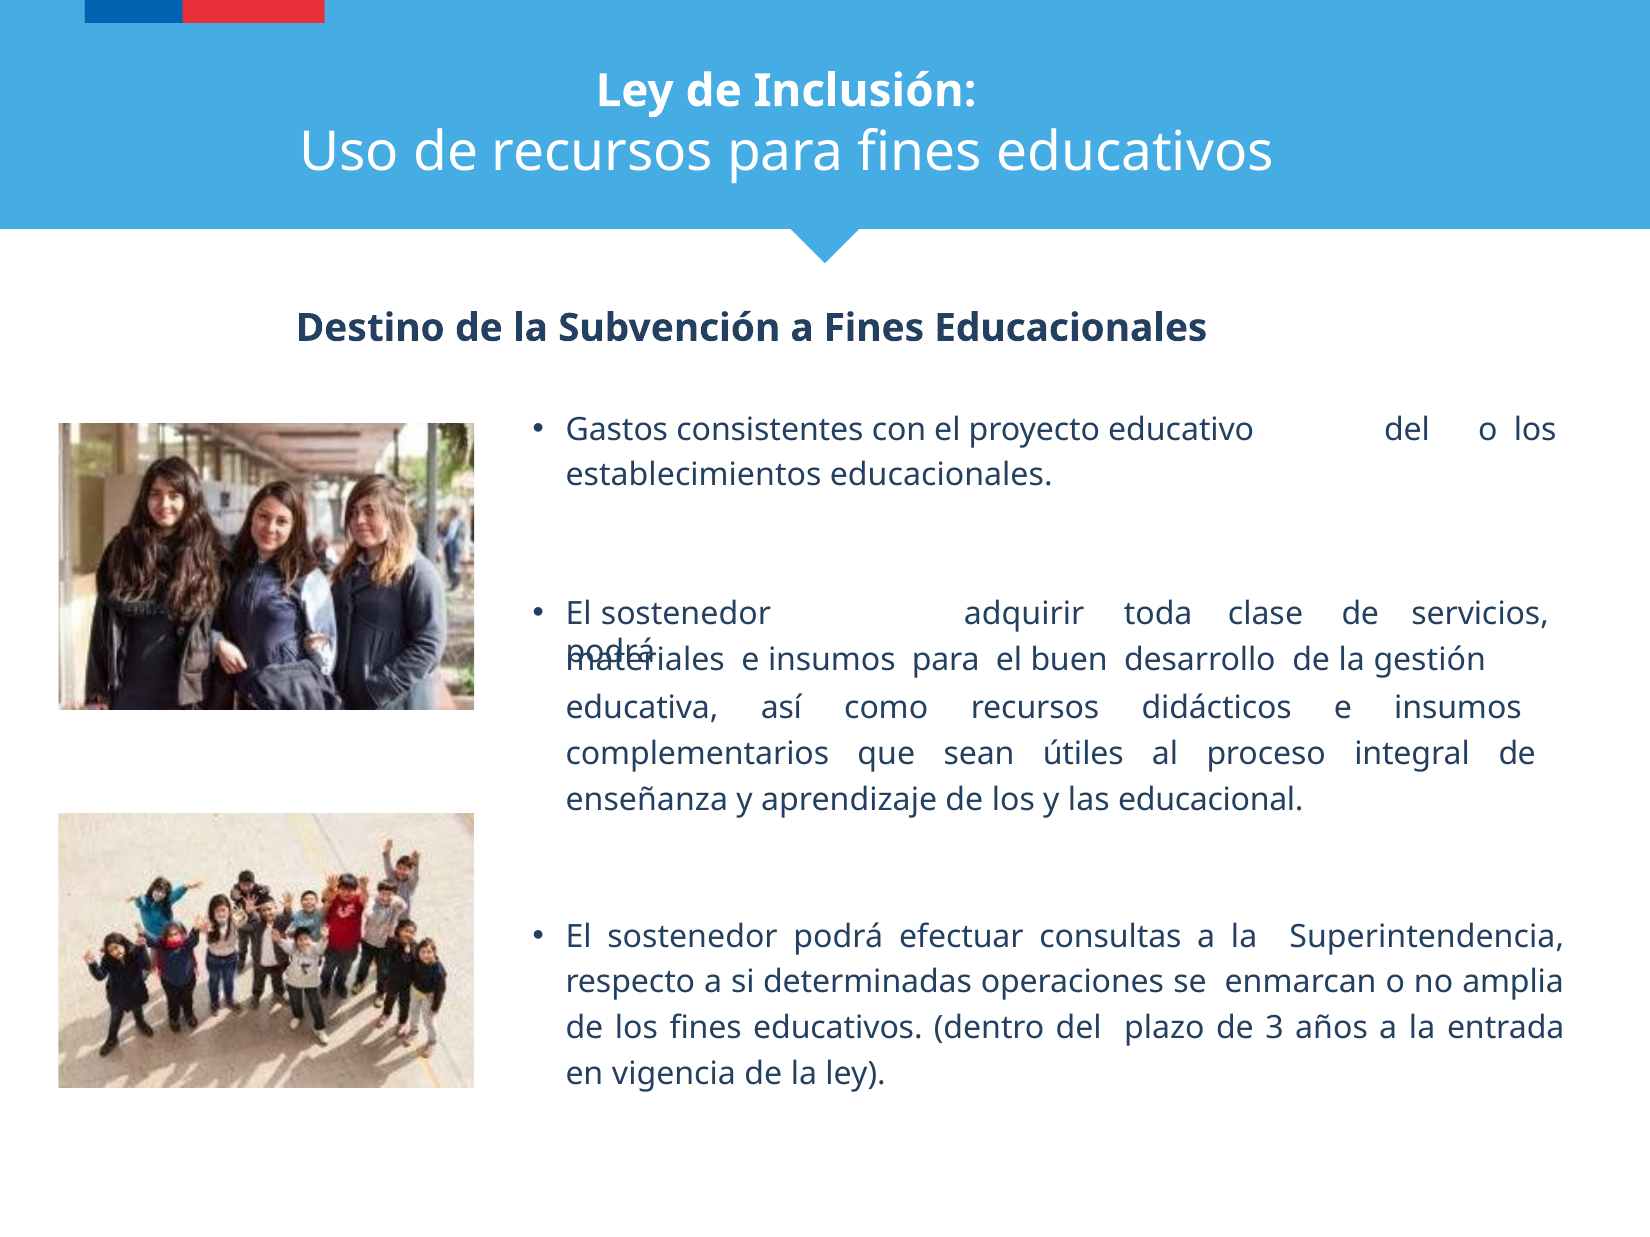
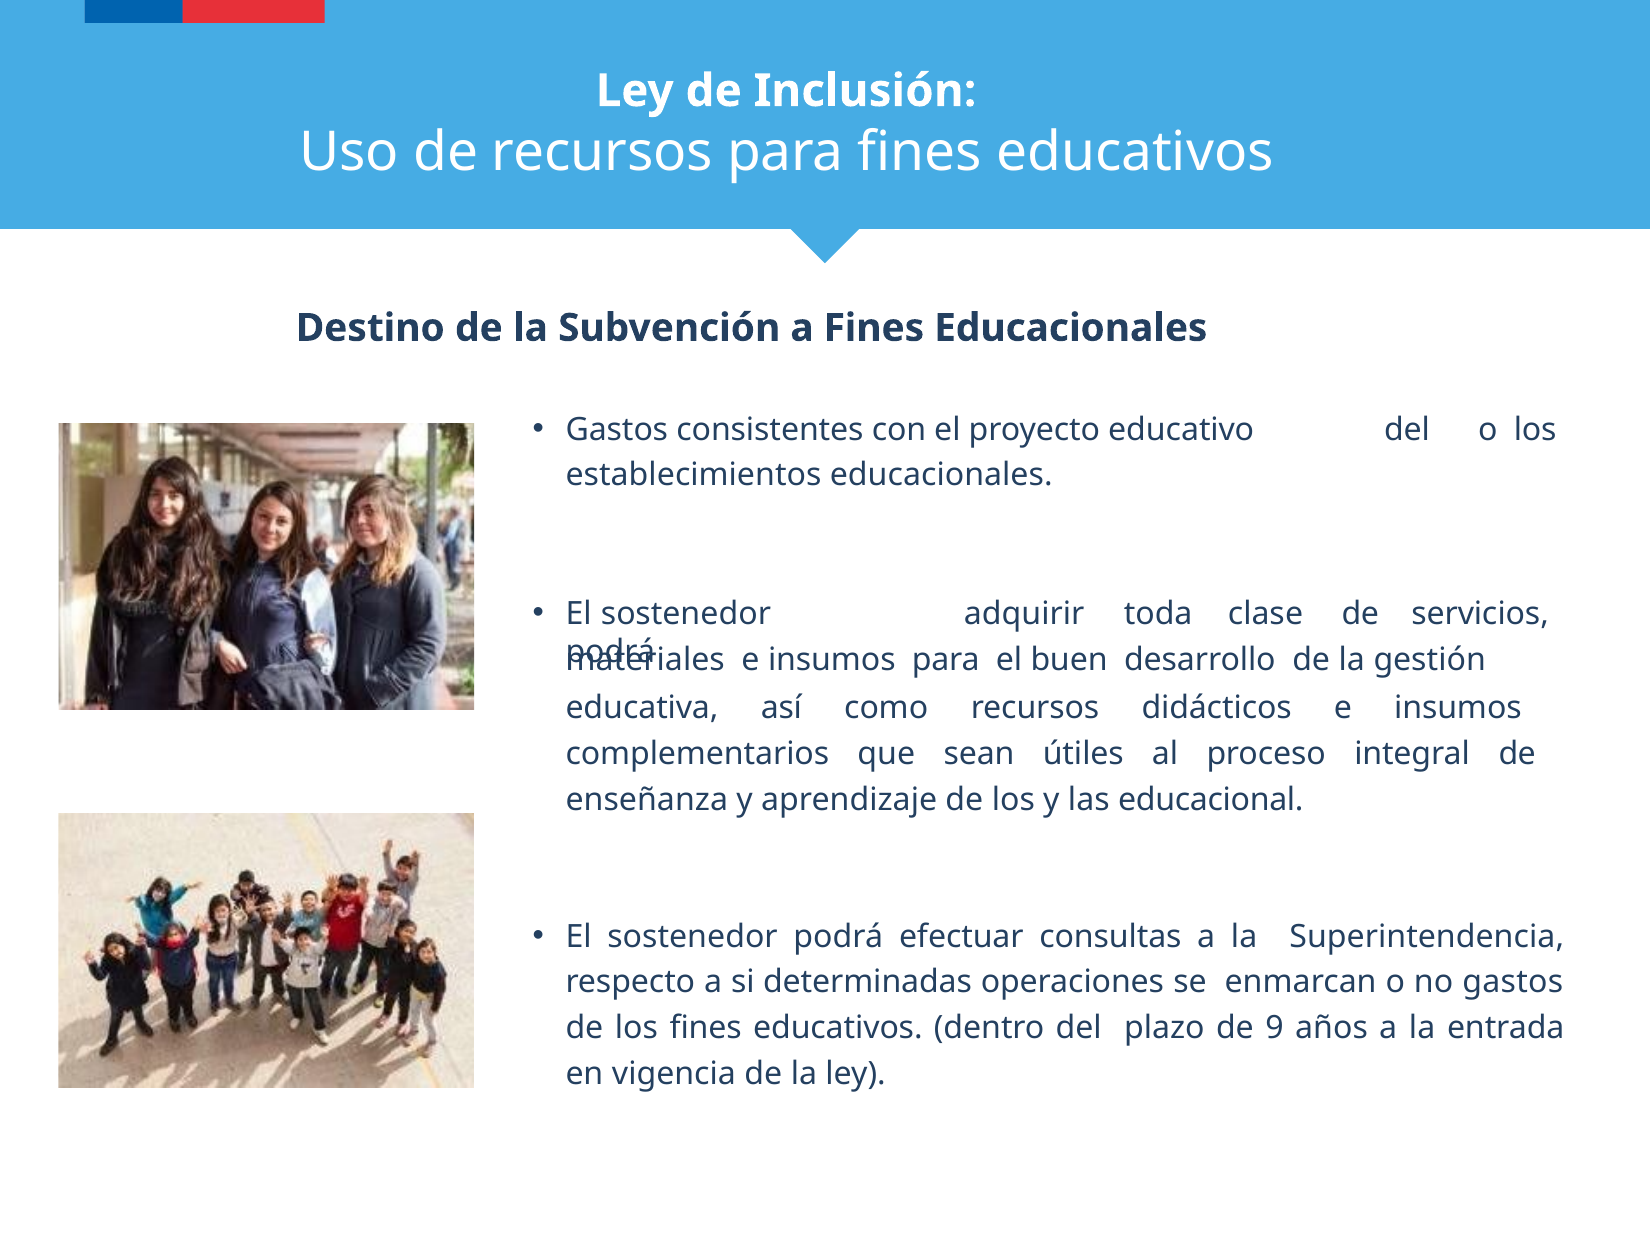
no amplia: amplia -> gastos
3: 3 -> 9
